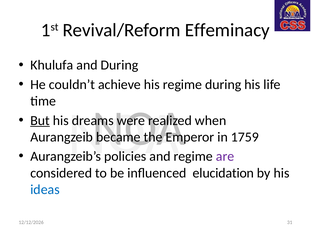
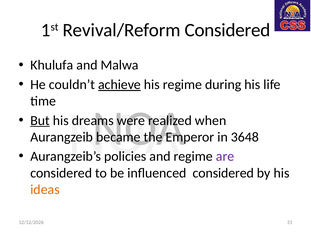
Revival/Reform Effeminacy: Effeminacy -> Considered
and During: During -> Malwa
achieve underline: none -> present
1759: 1759 -> 3648
influenced elucidation: elucidation -> considered
ideas colour: blue -> orange
